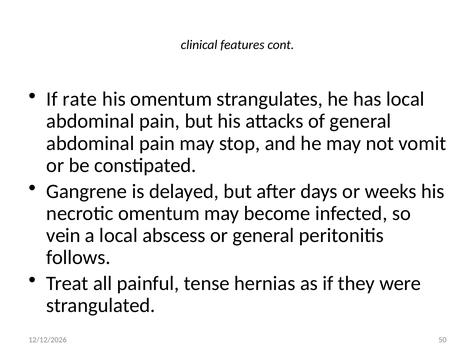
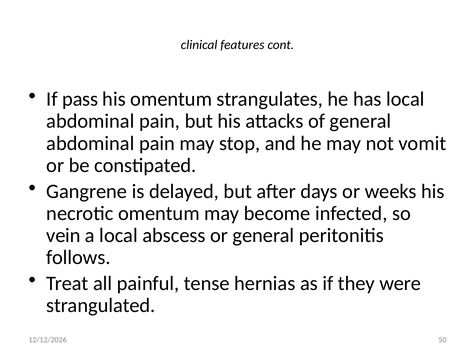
rate: rate -> pass
